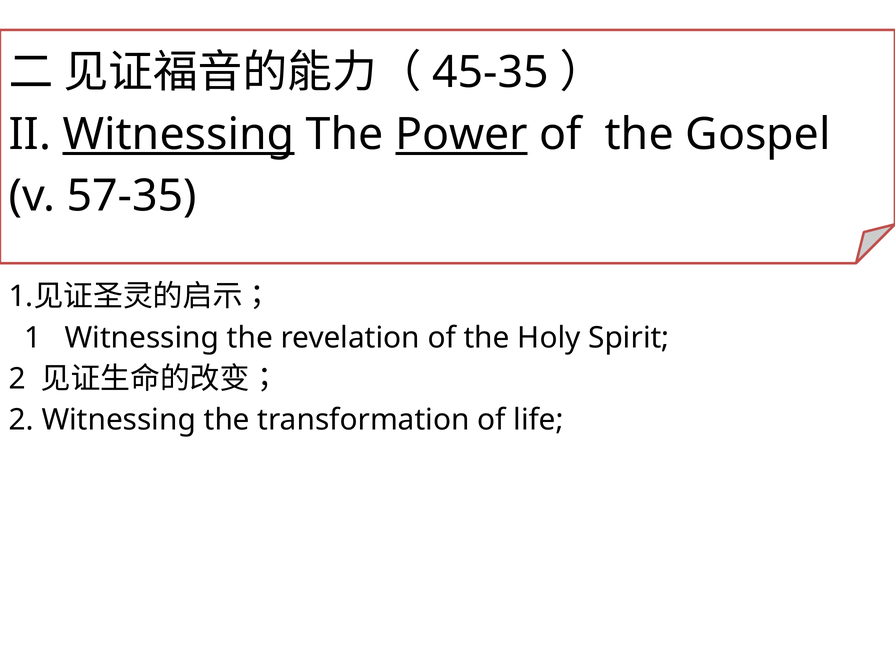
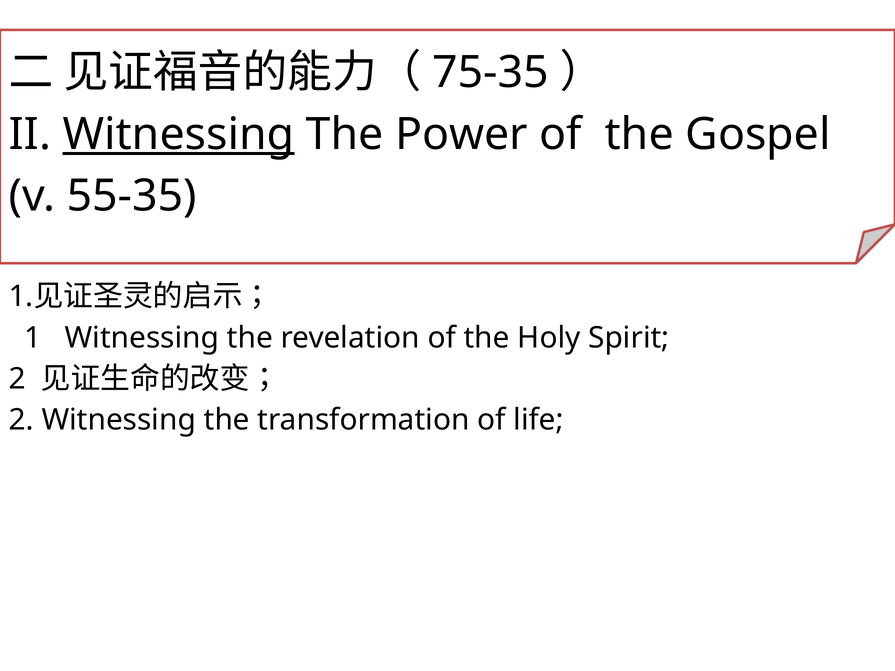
45-35: 45-35 -> 75-35
Power underline: present -> none
57-35: 57-35 -> 55-35
